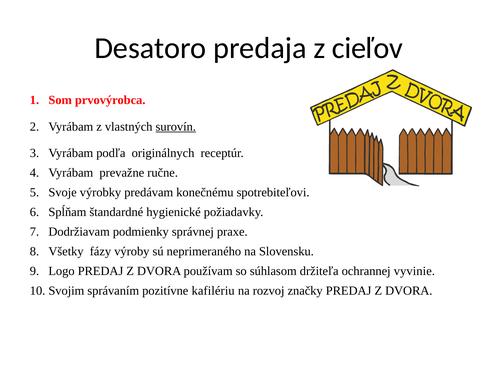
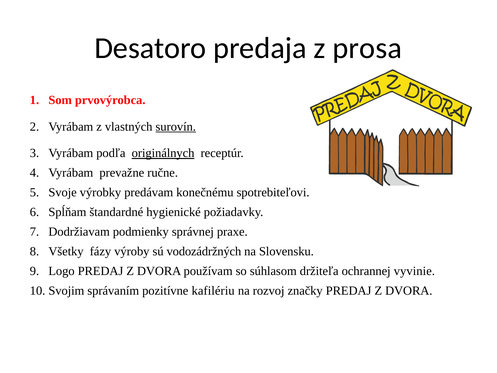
cieľov: cieľov -> prosa
originálnych underline: none -> present
neprimeraného: neprimeraného -> vodozádržných
